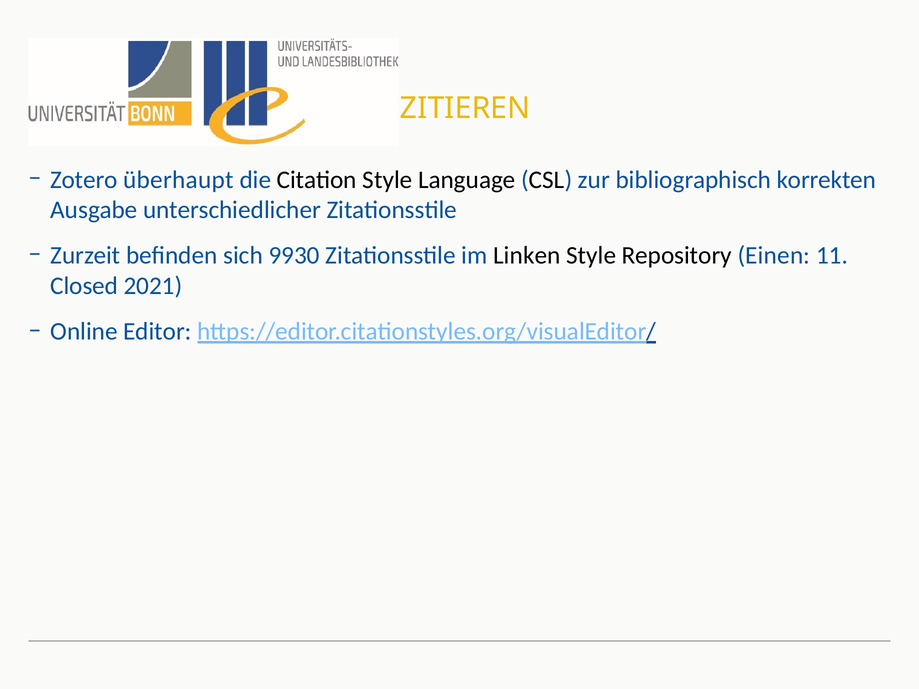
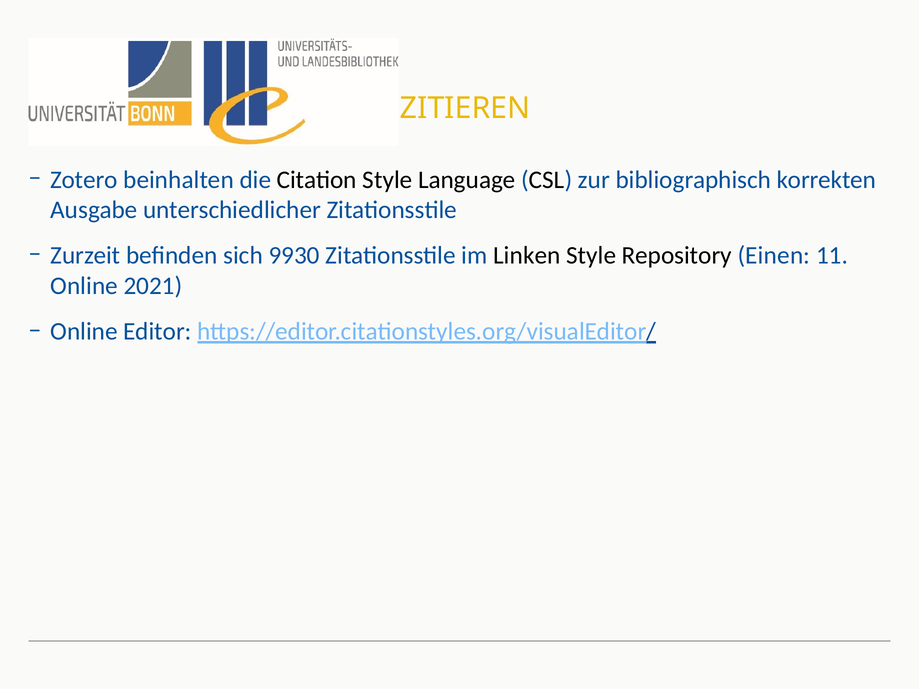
überhaupt: überhaupt -> beinhalten
Closed at (84, 286): Closed -> Online
